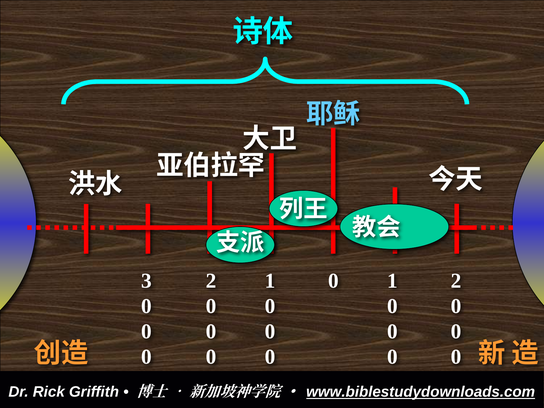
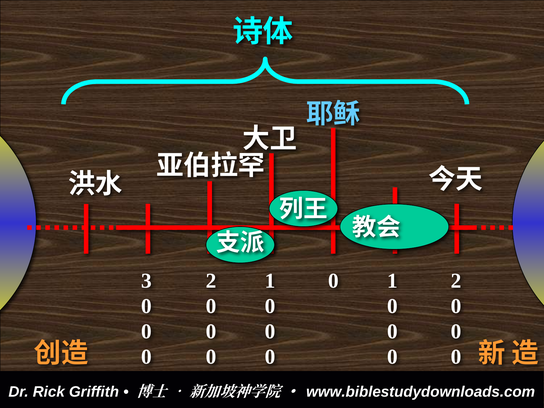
www.biblestudydownloads.com underline: present -> none
